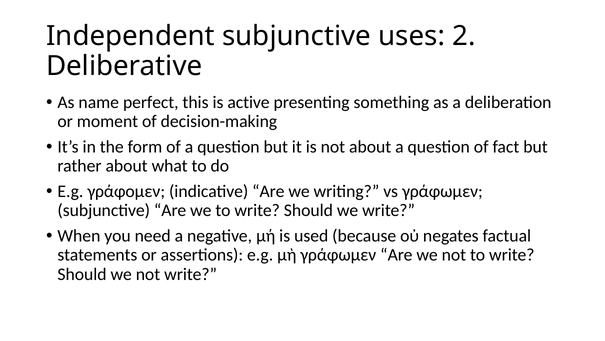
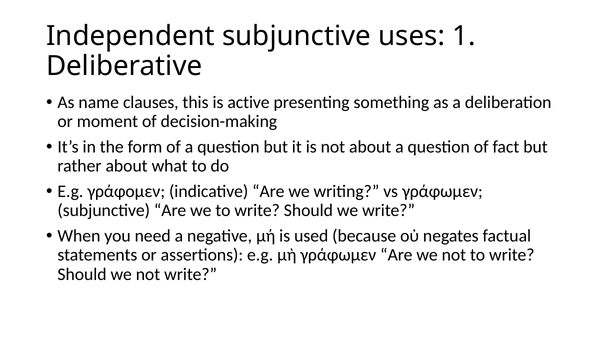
2: 2 -> 1
perfect: perfect -> clauses
